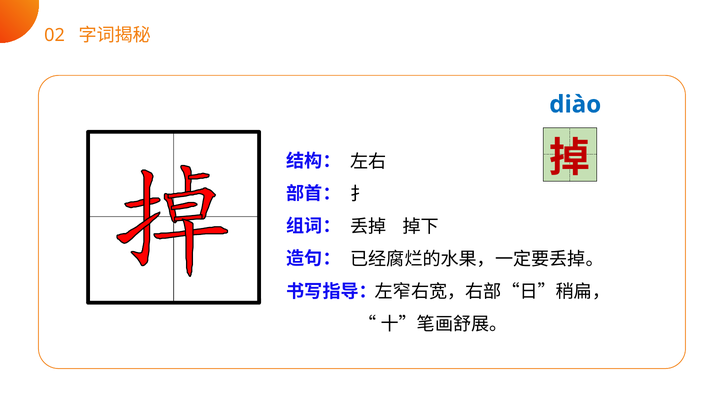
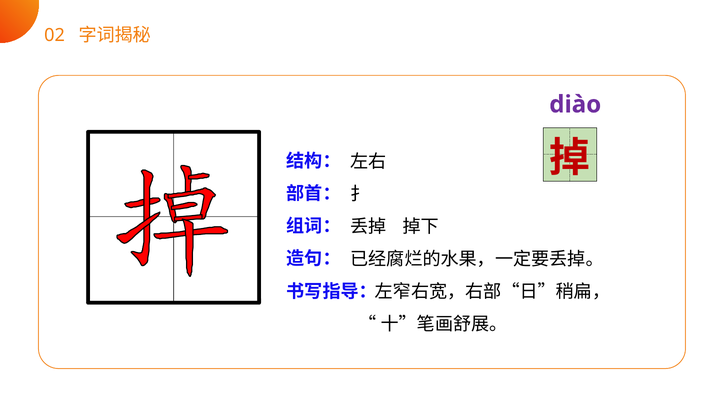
diào colour: blue -> purple
